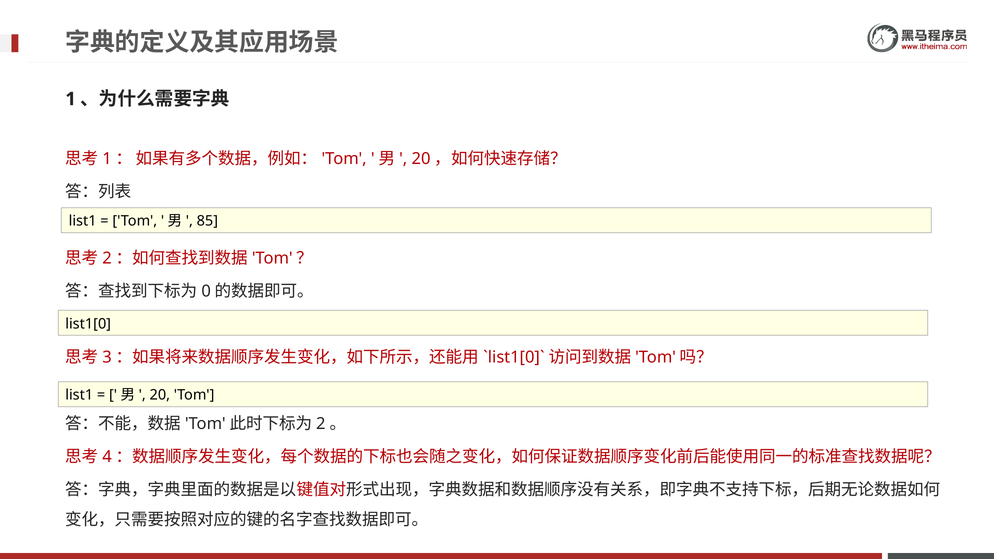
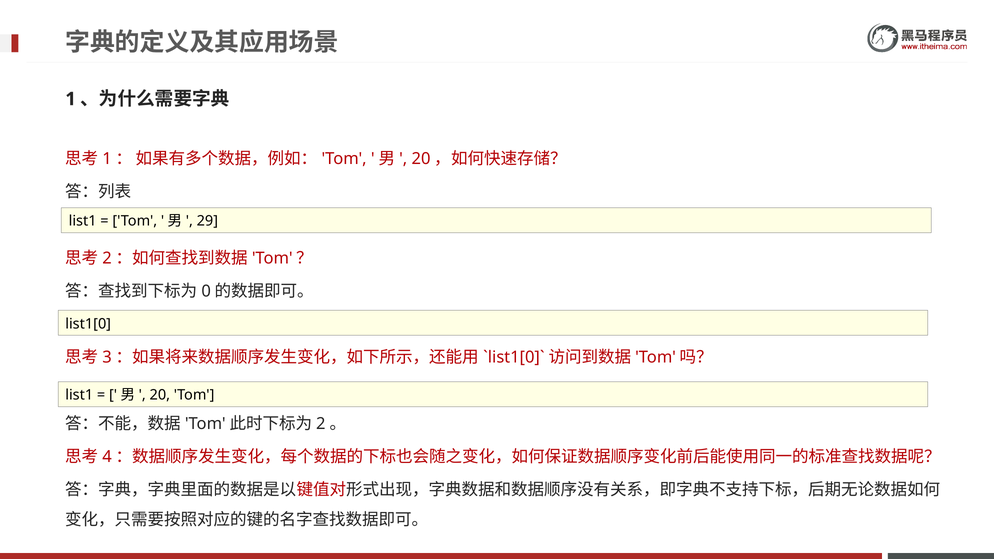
85: 85 -> 29
